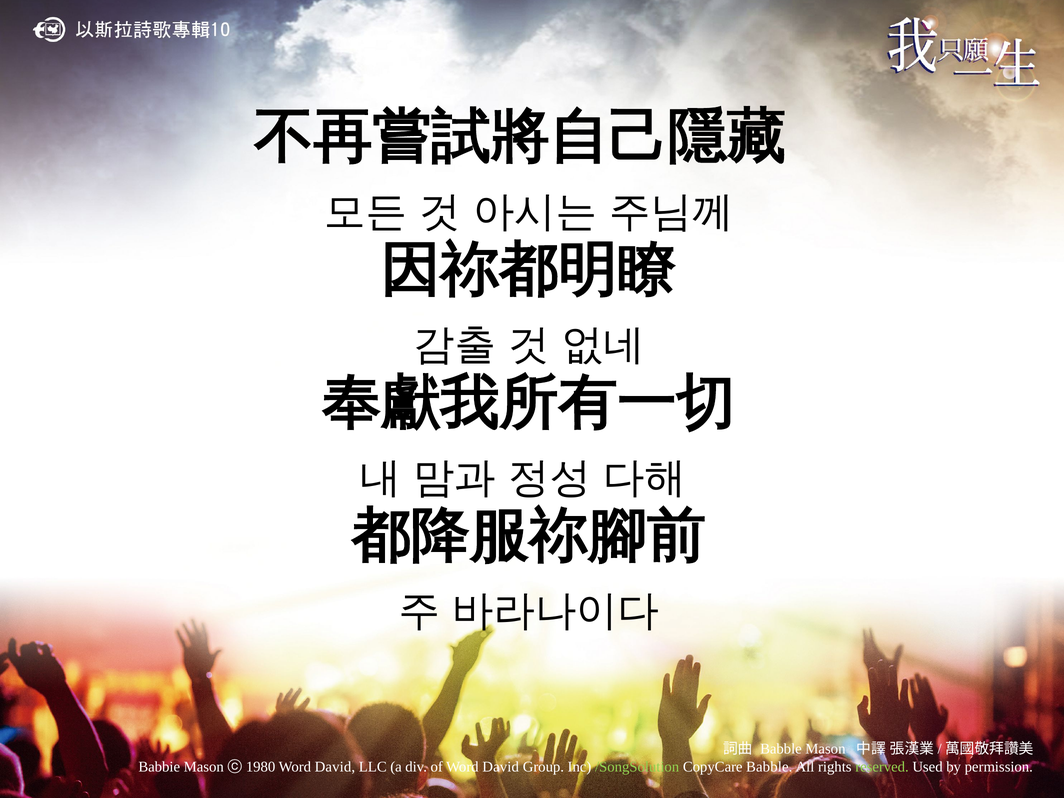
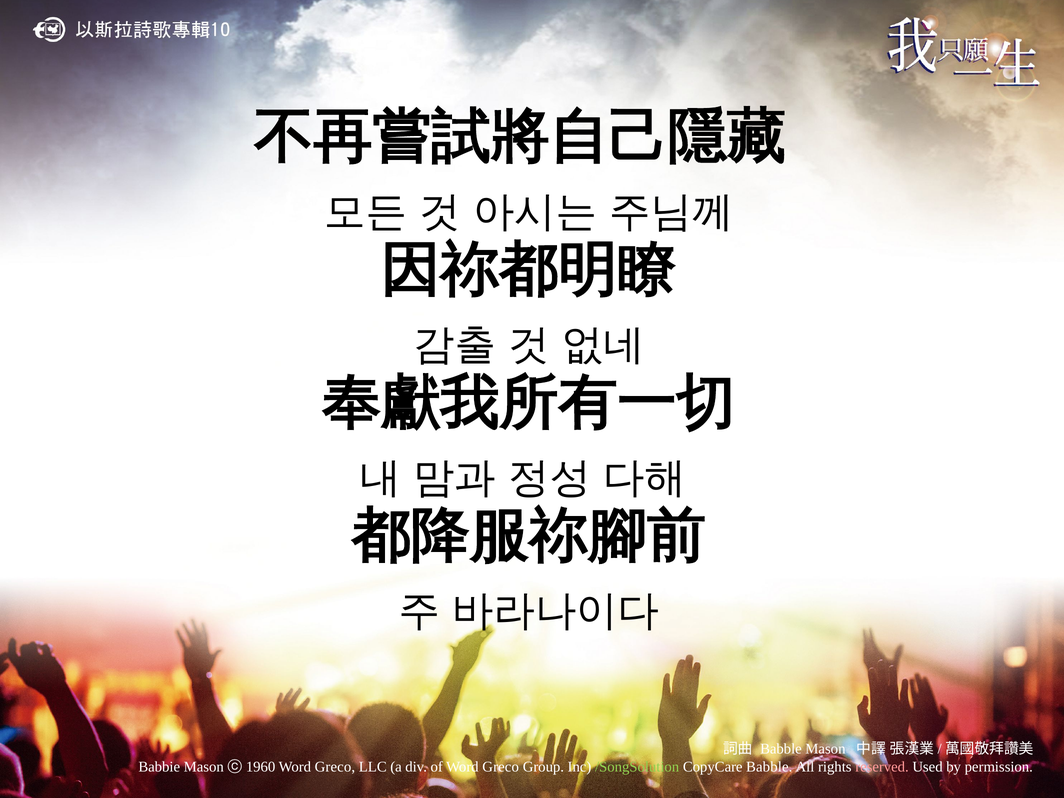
1980: 1980 -> 1960
David at (335, 767): David -> Greco
of Word David: David -> Greco
reserved colour: light green -> pink
